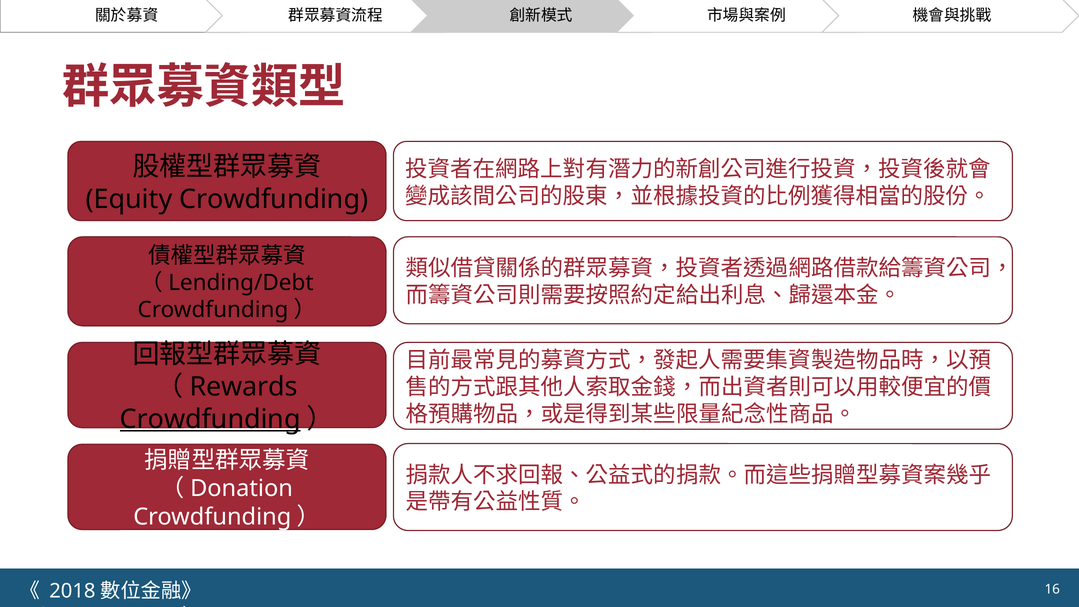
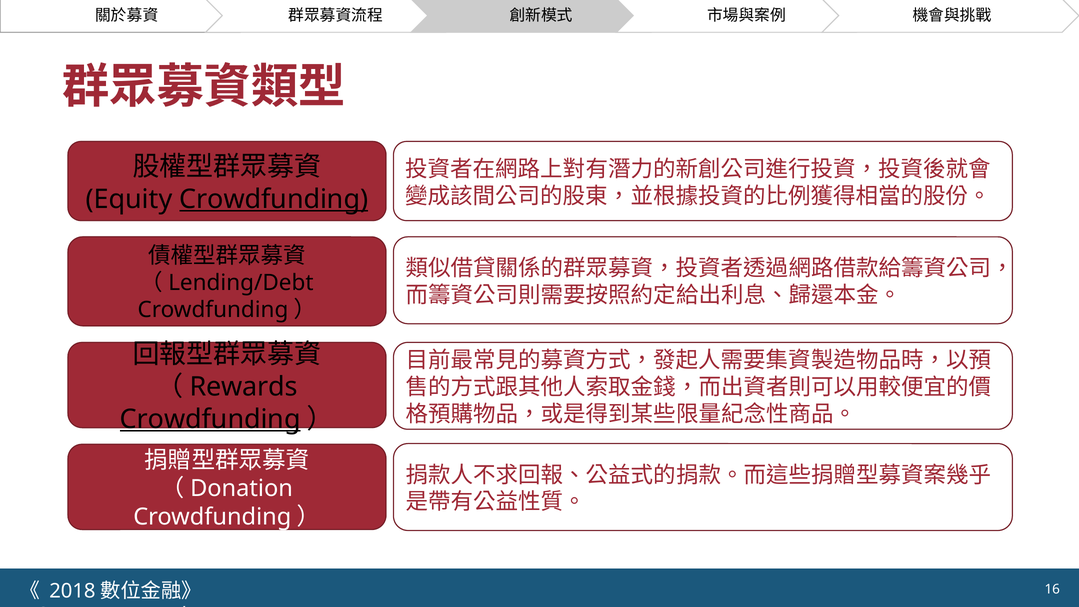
Crowdfunding at (274, 199) underline: none -> present
